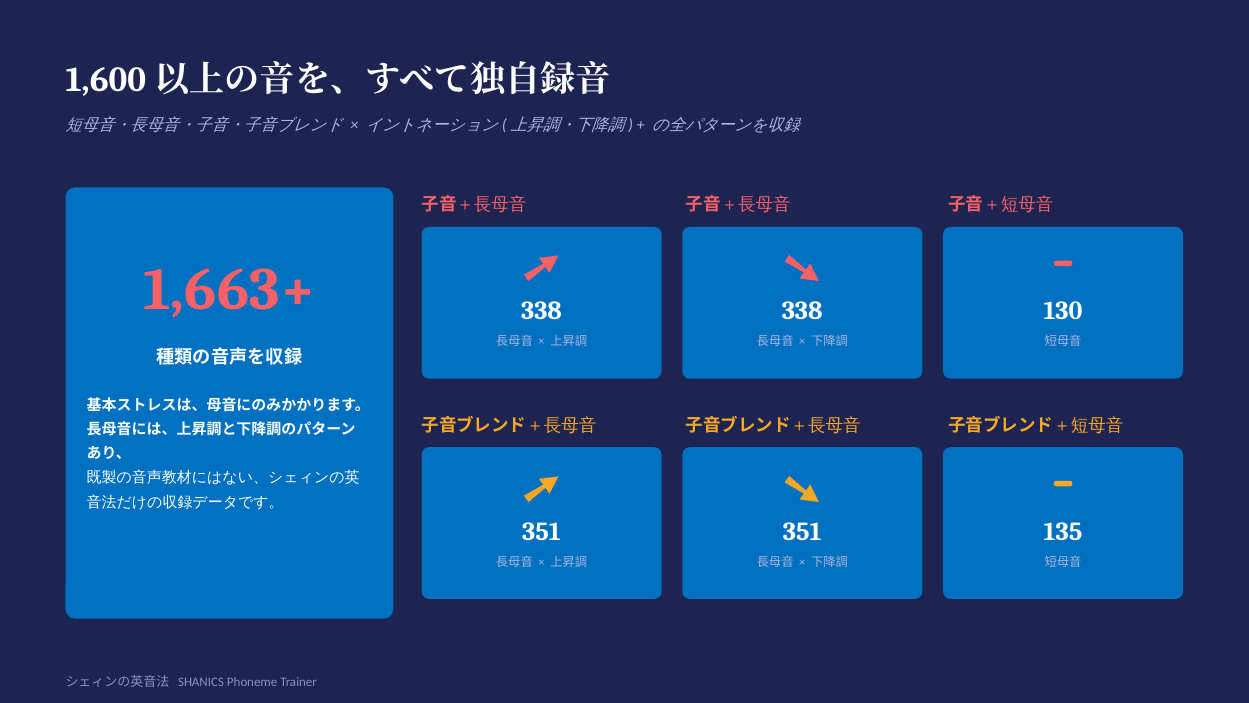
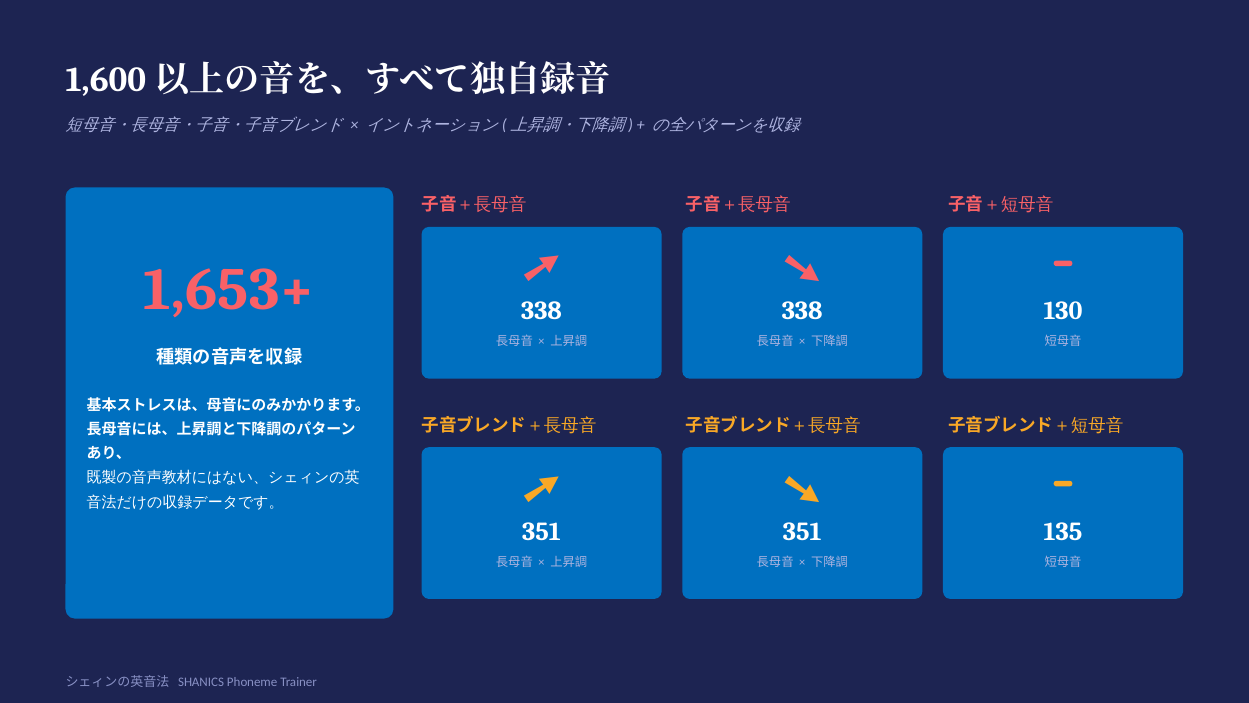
1,663+: 1,663+ -> 1,653+
